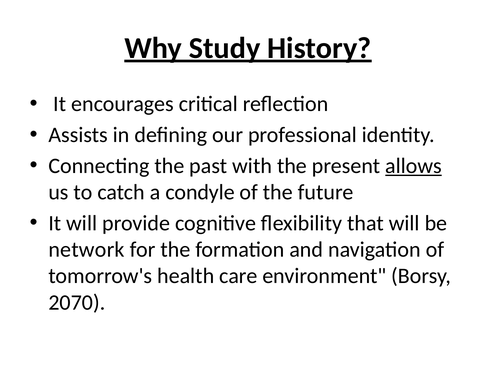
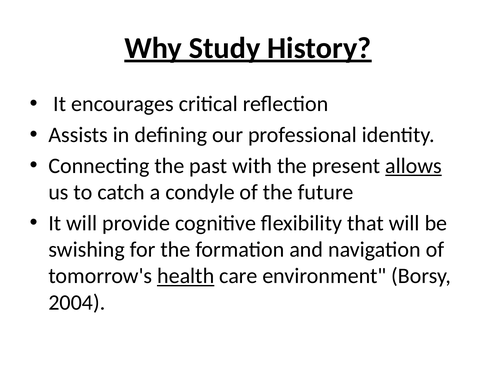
network: network -> swishing
health underline: none -> present
2070: 2070 -> 2004
